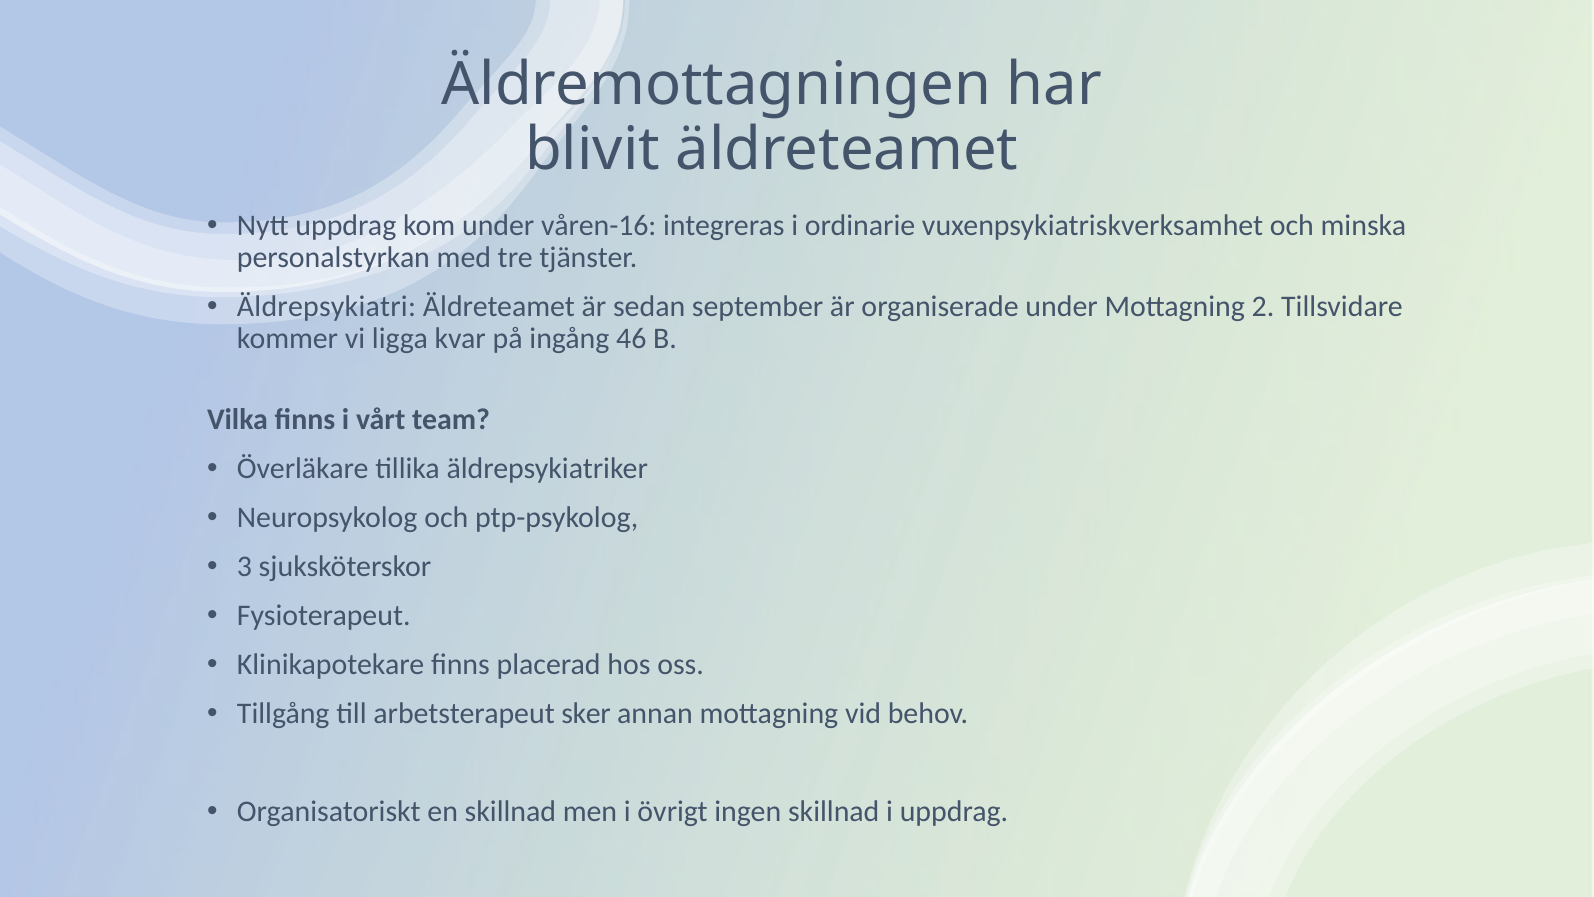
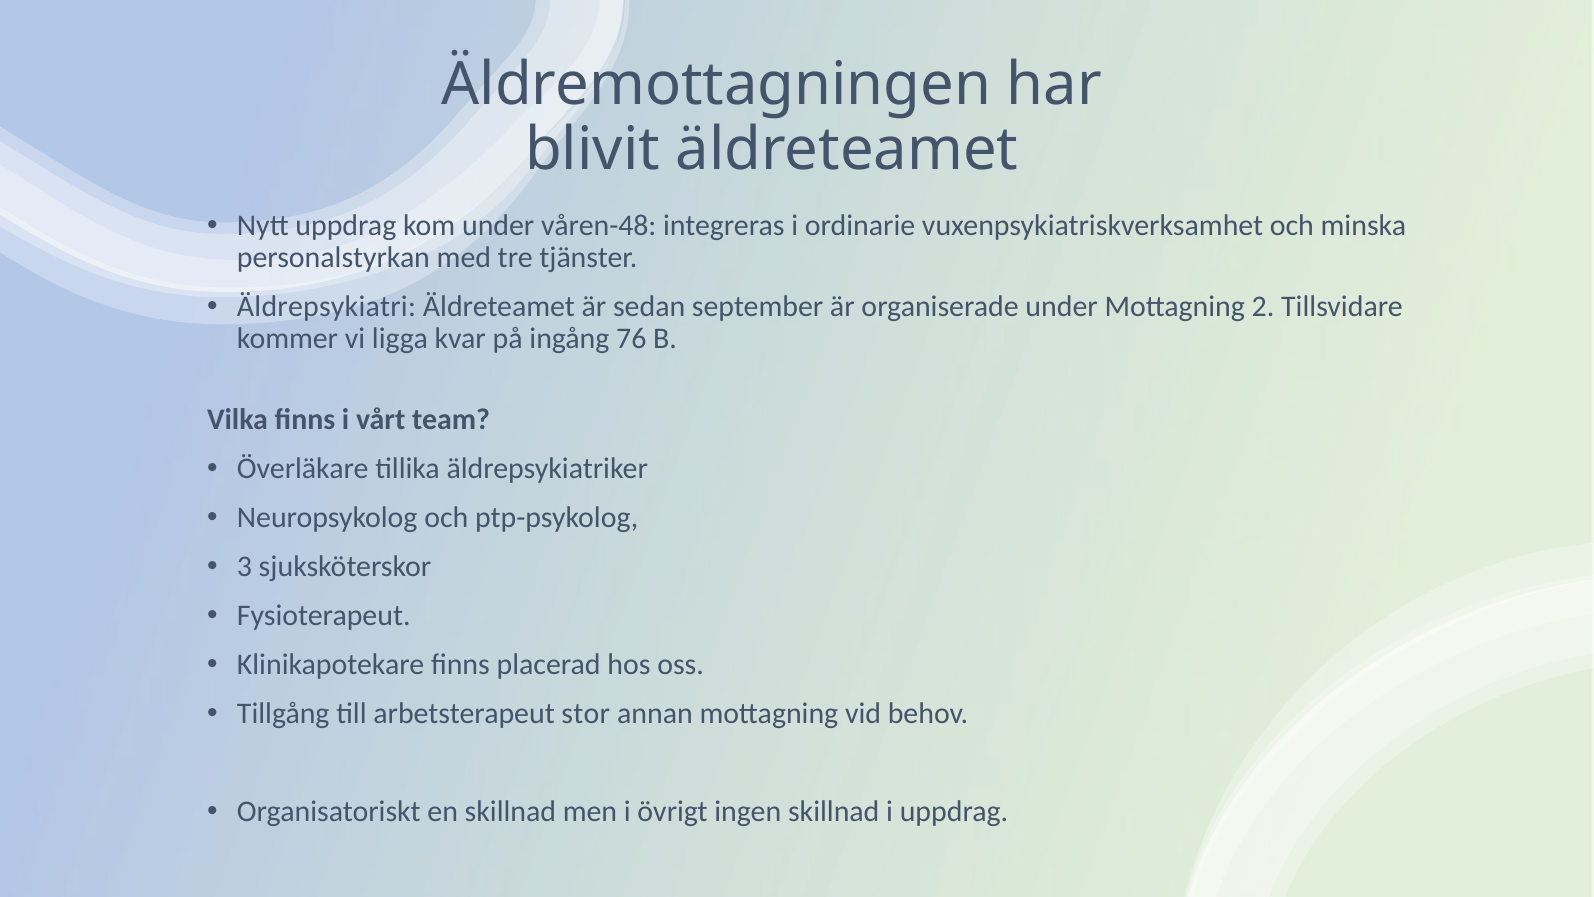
våren-16: våren-16 -> våren-48
46: 46 -> 76
sker: sker -> stor
